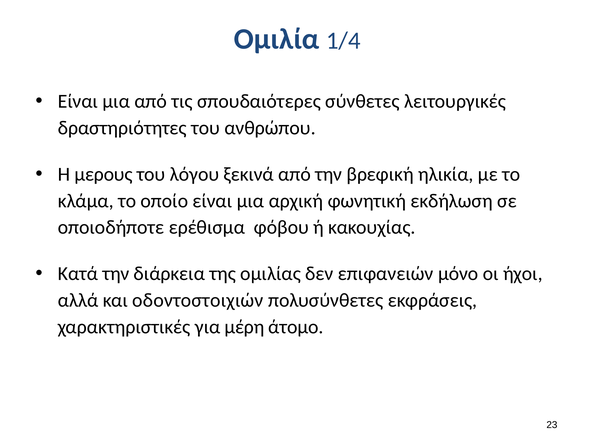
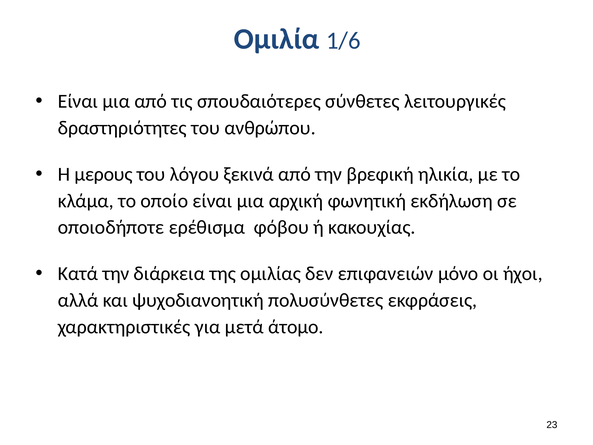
1/4: 1/4 -> 1/6
οδοντοστοιχιών: οδοντοστοιχιών -> ψυχοδιανοητική
μέρη: μέρη -> μετά
